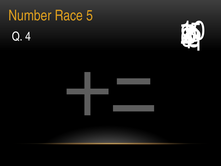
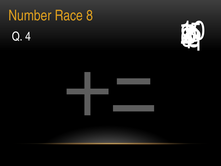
Race 5: 5 -> 8
